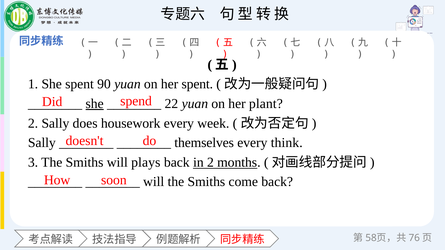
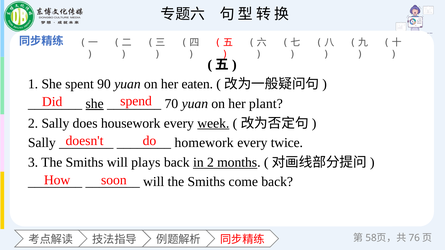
her spent: spent -> eaten
22: 22 -> 70
week underline: none -> present
themselves: themselves -> homework
think: think -> twice
